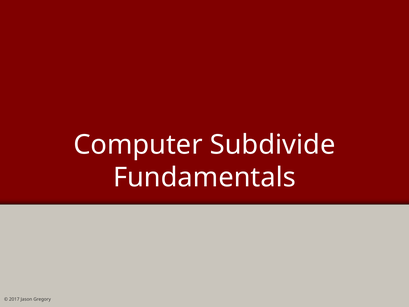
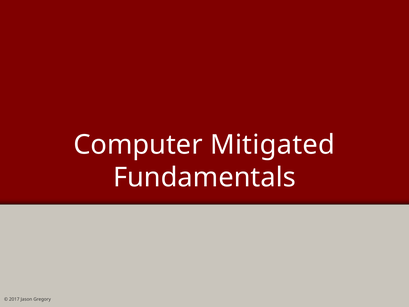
Subdivide: Subdivide -> Mitigated
